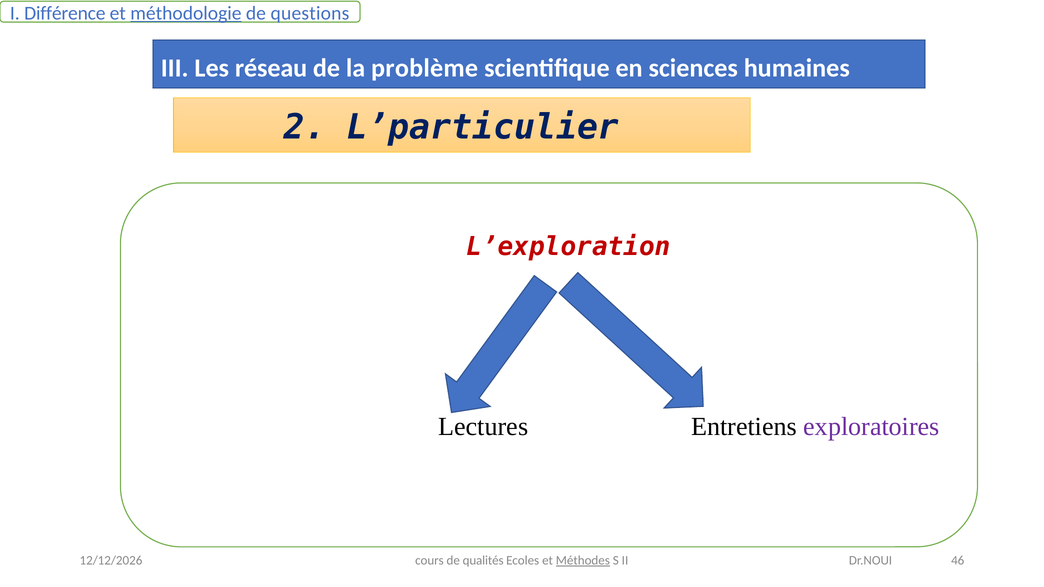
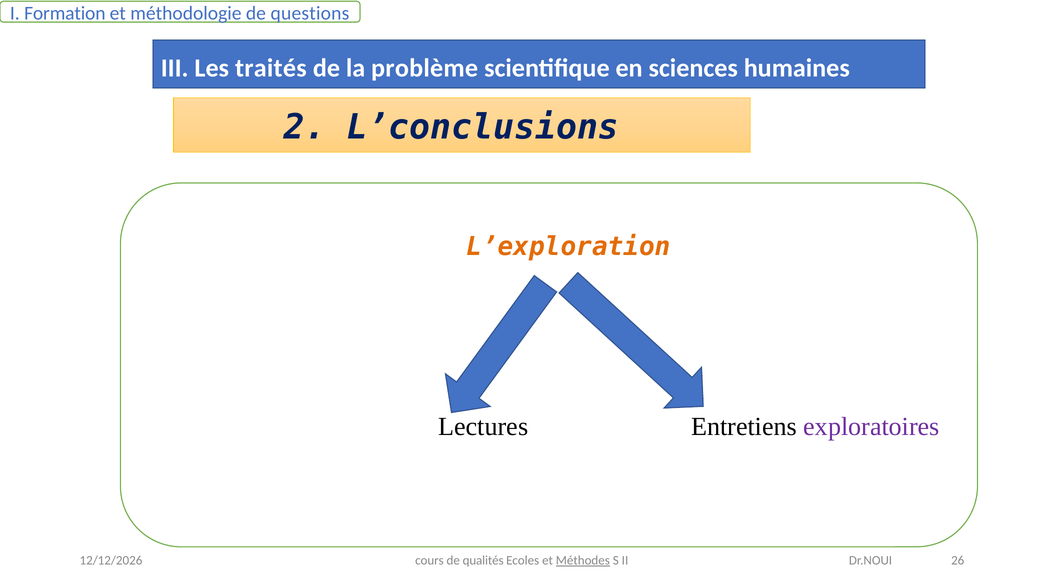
Différence: Différence -> Formation
méthodologie underline: present -> none
réseau: réseau -> traités
L’particulier: L’particulier -> L’conclusions
L’exploration colour: red -> orange
46: 46 -> 26
